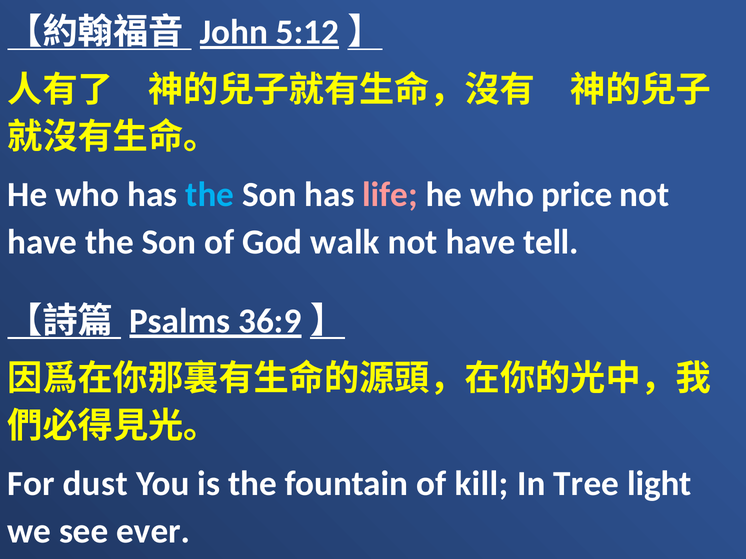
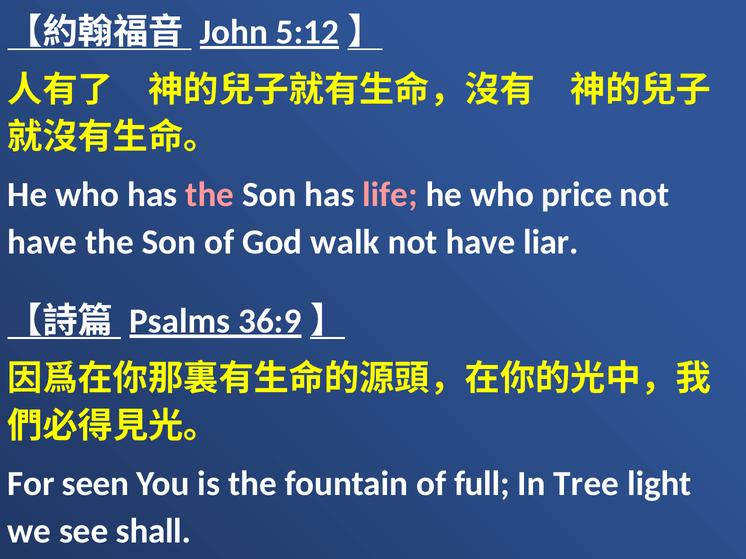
the at (210, 195) colour: light blue -> pink
tell: tell -> liar
dust: dust -> seen
kill: kill -> full
ever: ever -> shall
